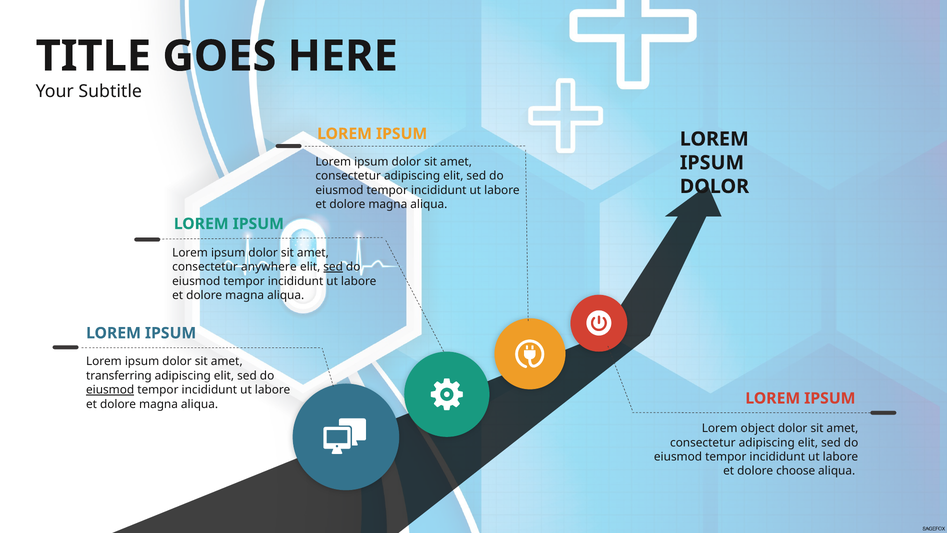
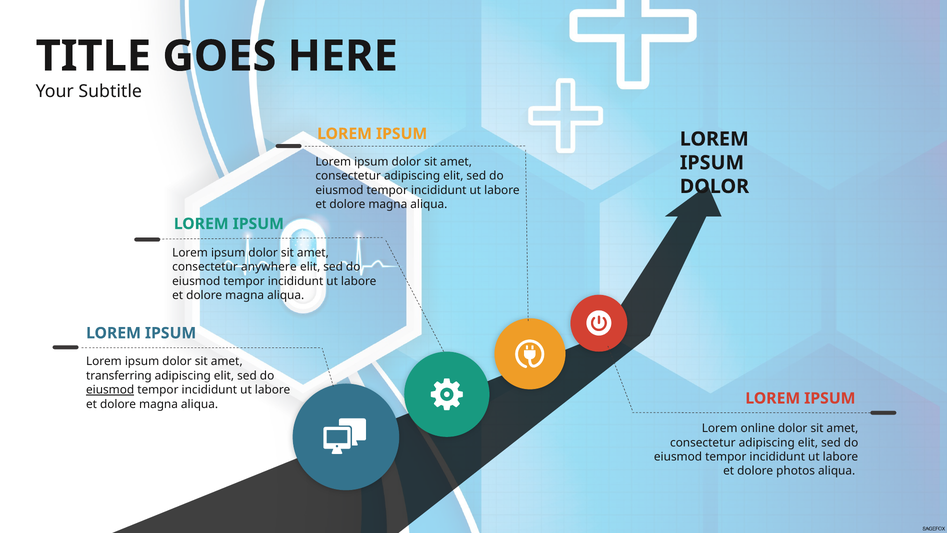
sed at (333, 267) underline: present -> none
object: object -> online
choose: choose -> photos
